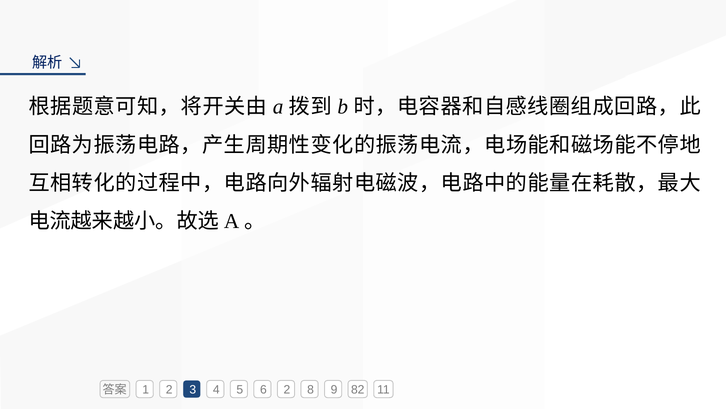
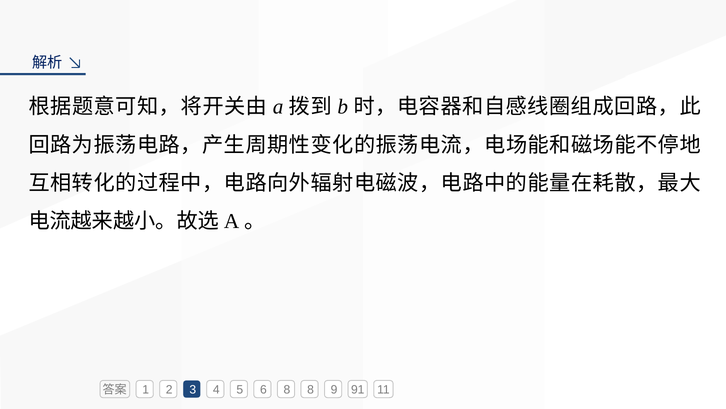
6 2: 2 -> 8
82: 82 -> 91
